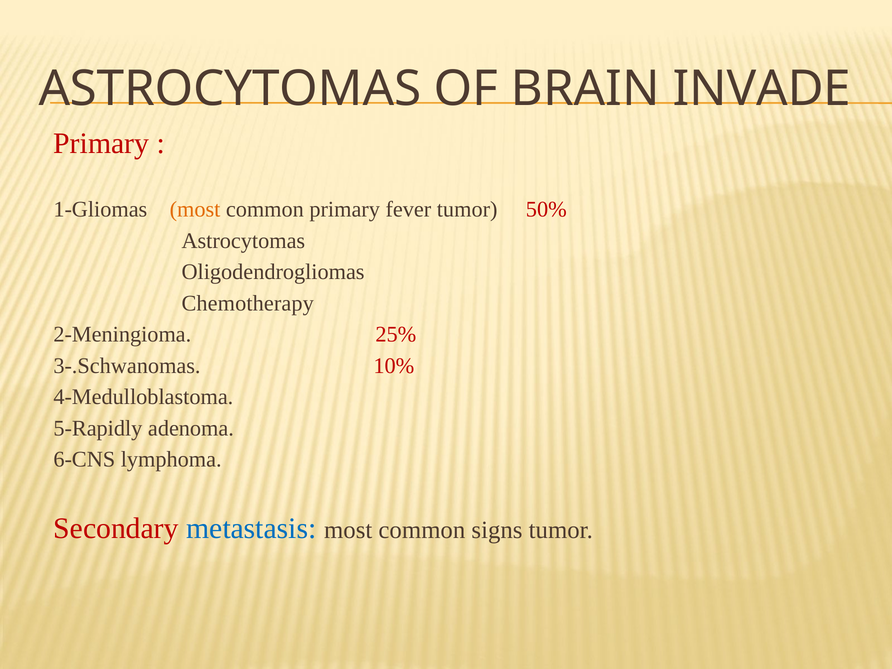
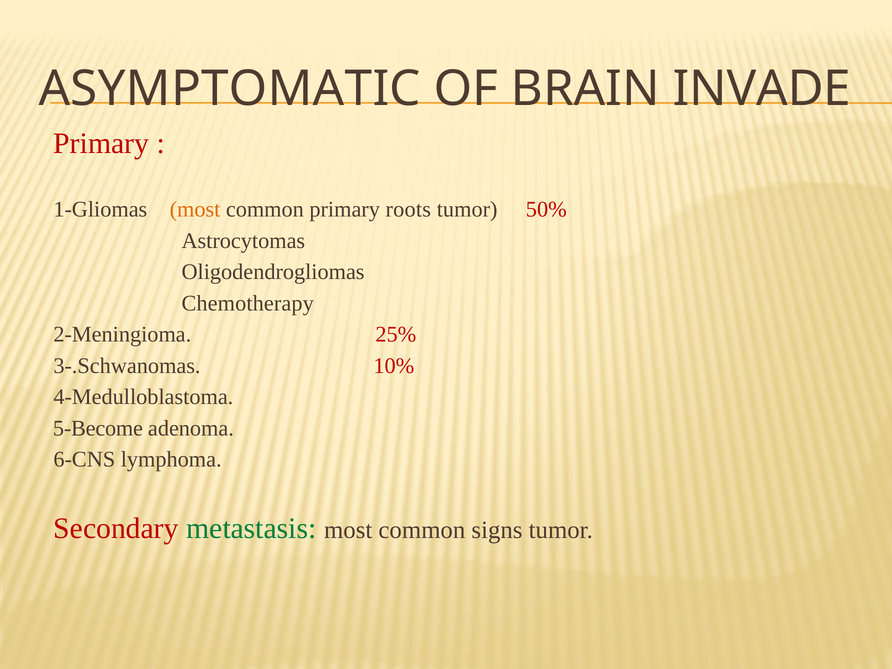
ASTROCYTOMAS at (230, 89): ASTROCYTOMAS -> ASYMPTOMATIC
fever: fever -> roots
5-Rapidly: 5-Rapidly -> 5-Become
metastasis colour: blue -> green
